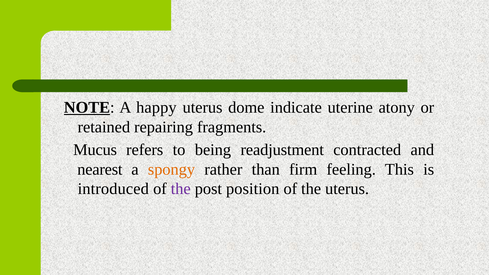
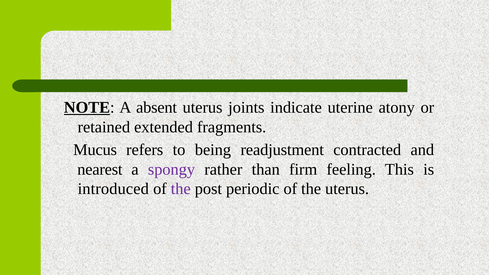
happy: happy -> absent
dome: dome -> joints
repairing: repairing -> extended
spongy colour: orange -> purple
position: position -> periodic
